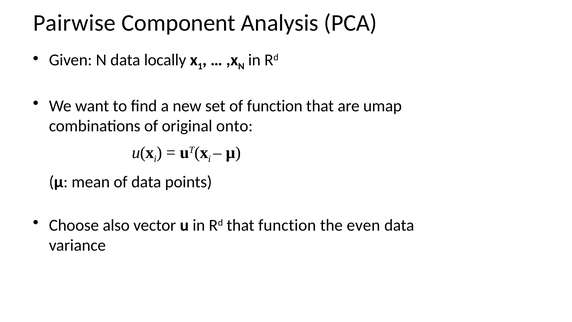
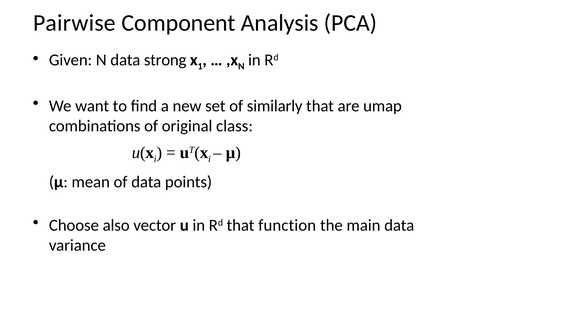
locally: locally -> strong
of function: function -> similarly
onto: onto -> class
even: even -> main
